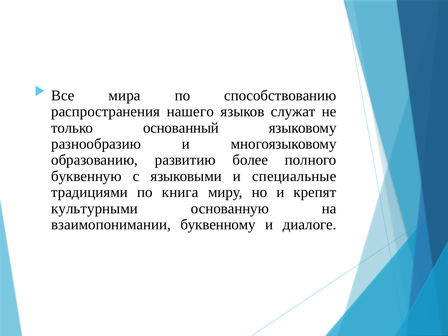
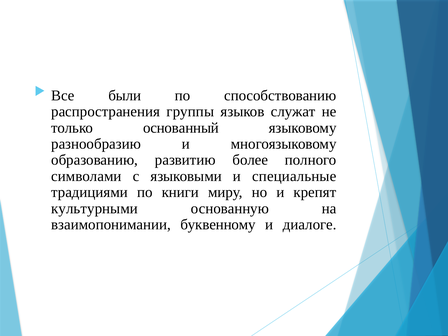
мира: мира -> были
нашего: нашего -> группы
буквенную: буквенную -> символами
книга: книга -> книги
